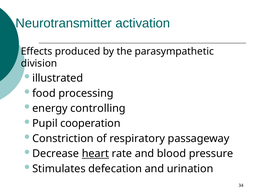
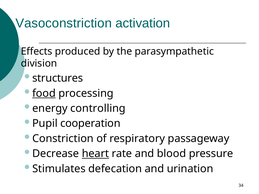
Neurotransmitter: Neurotransmitter -> Vasoconstriction
illustrated: illustrated -> structures
food underline: none -> present
